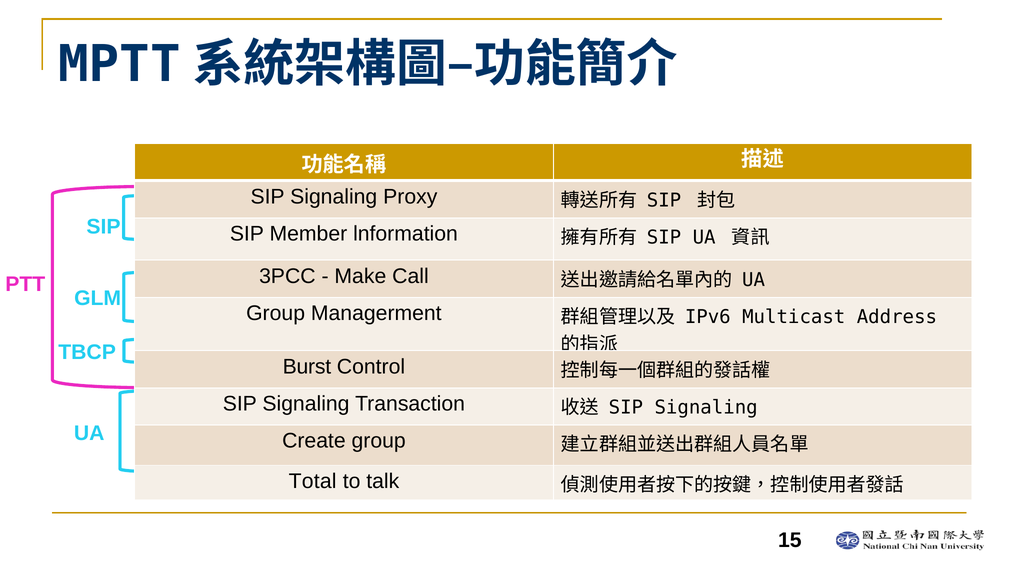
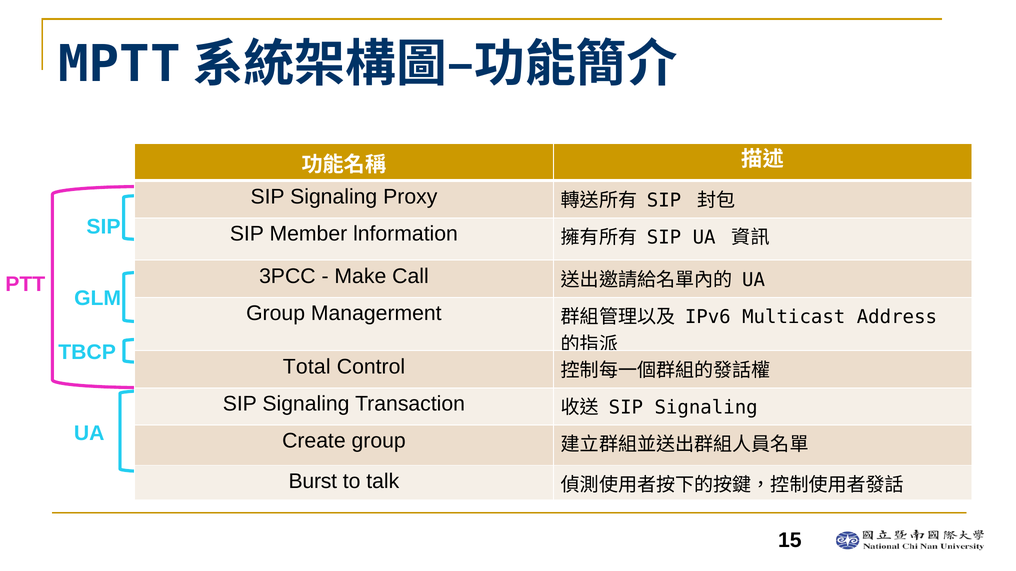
Burst: Burst -> Total
Total: Total -> Burst
